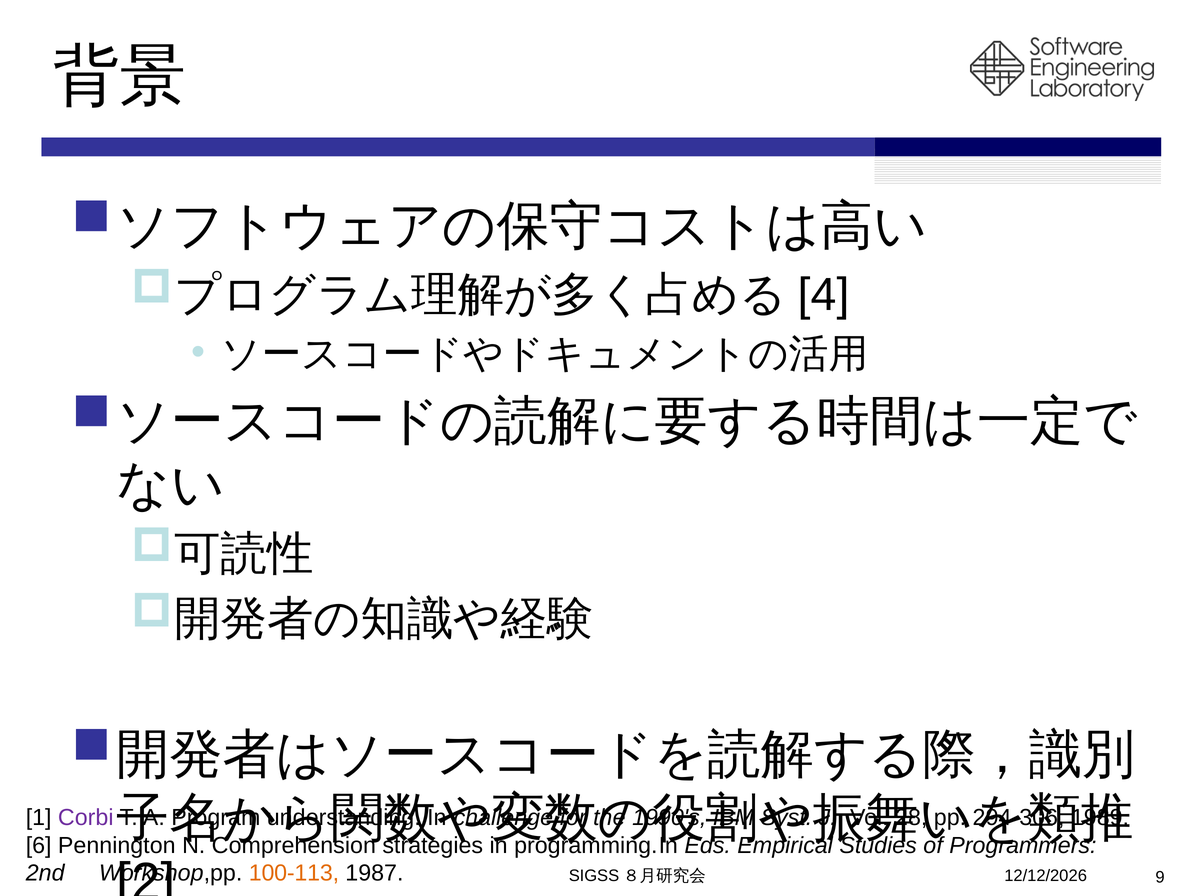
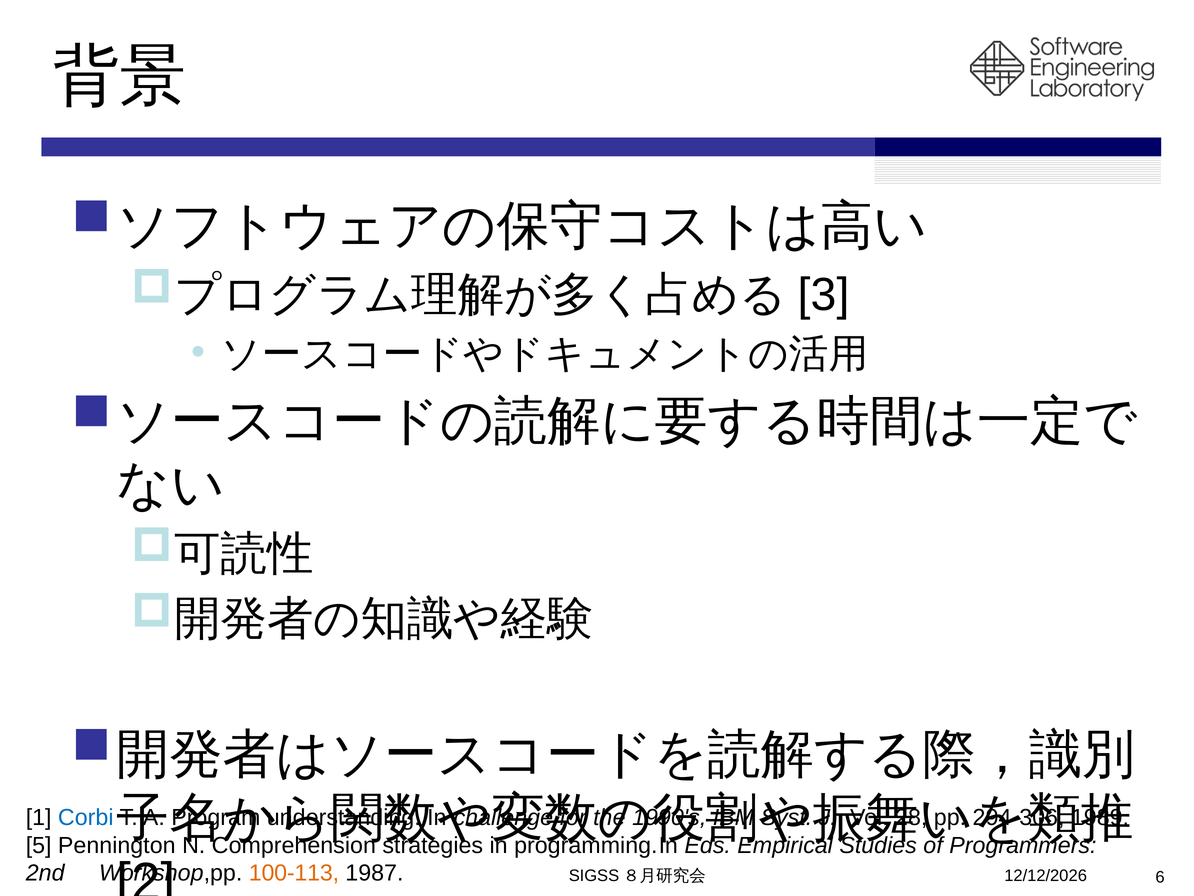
4: 4 -> 3
Corbi colour: purple -> blue
6: 6 -> 5
9: 9 -> 6
